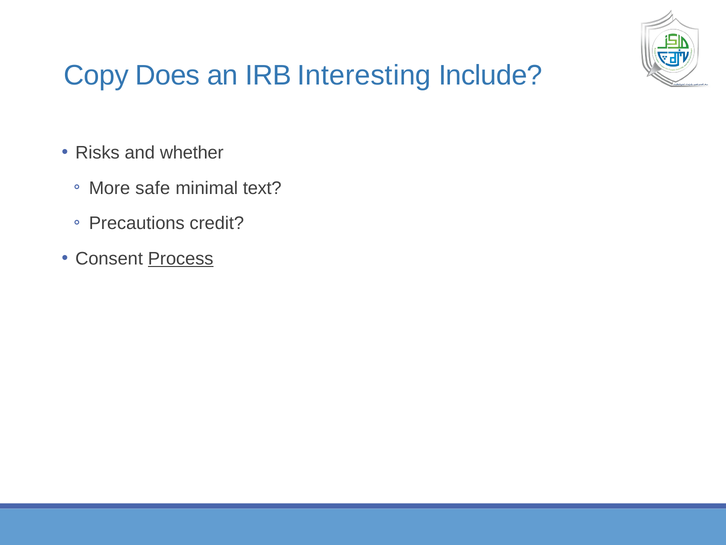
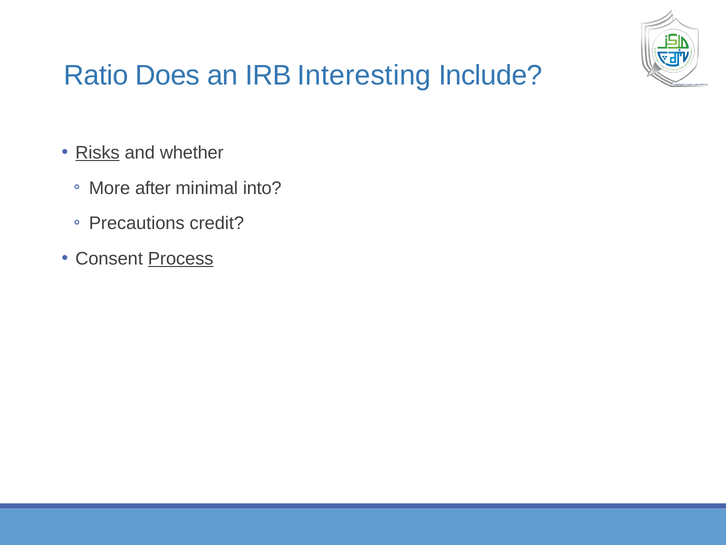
Copy: Copy -> Ratio
Risks underline: none -> present
safe: safe -> after
text: text -> into
